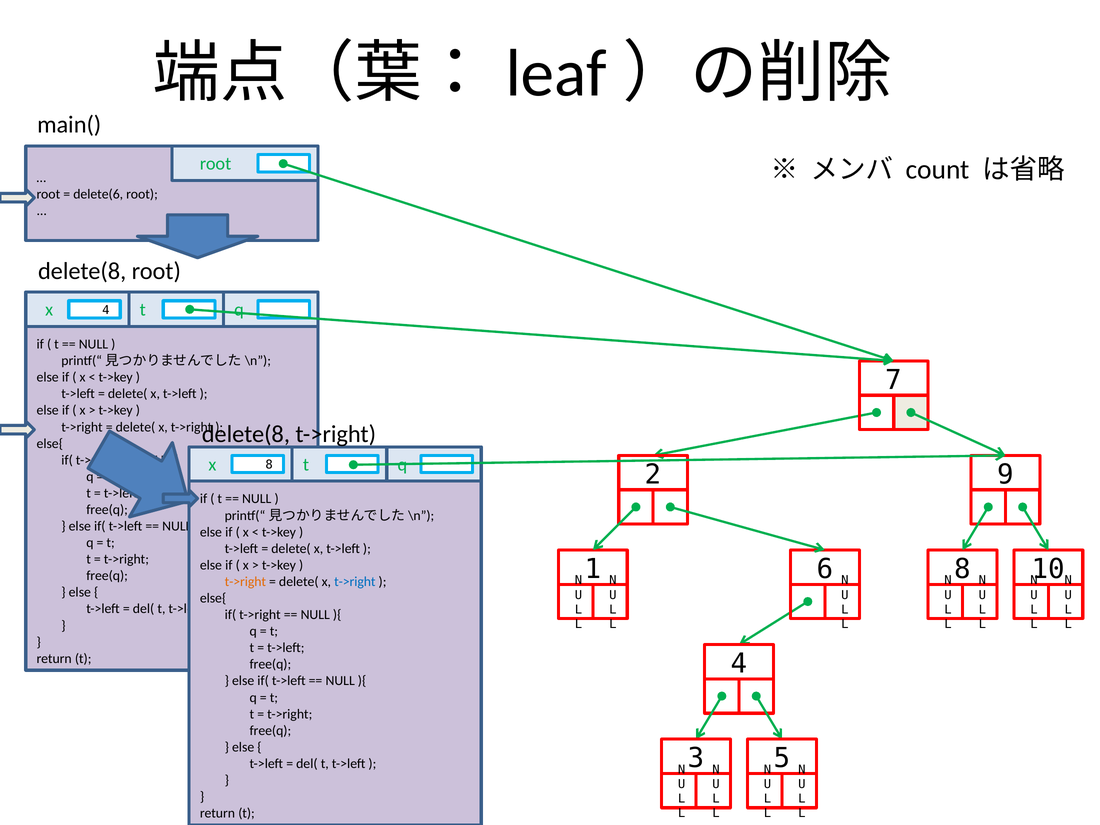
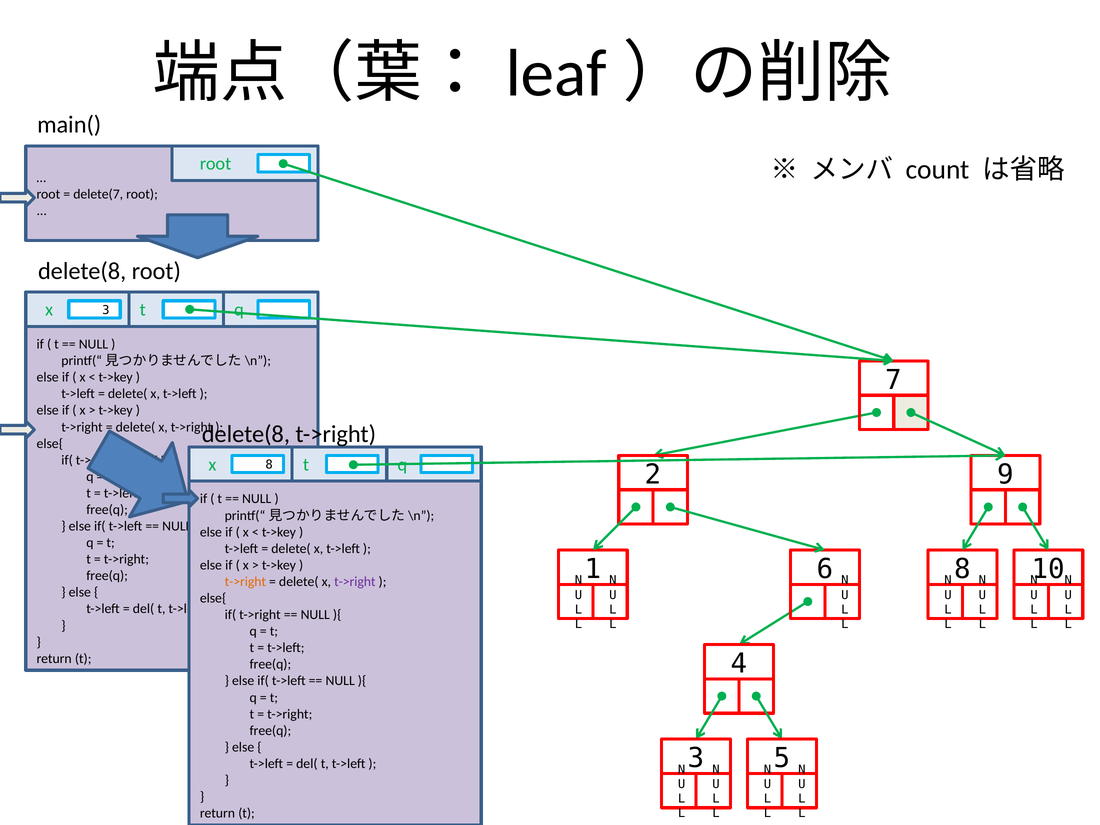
delete(6: delete(6 -> delete(7
x 4: 4 -> 3
t->right at (355, 582) colour: blue -> purple
